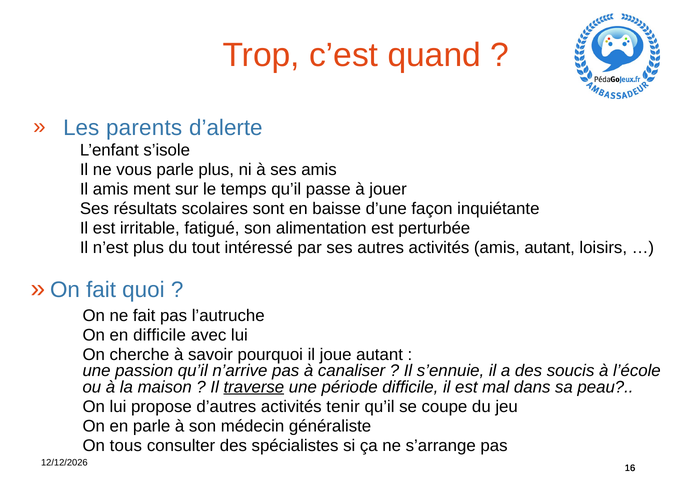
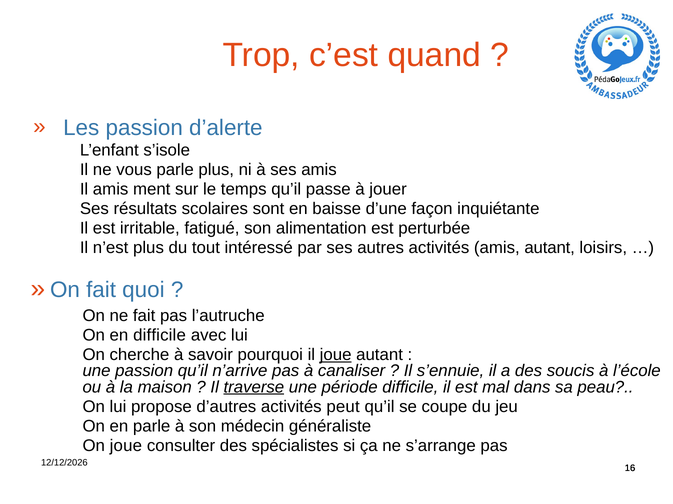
Les parents: parents -> passion
joue at (336, 355) underline: none -> present
tenir: tenir -> peut
tous at (126, 446): tous -> joue
